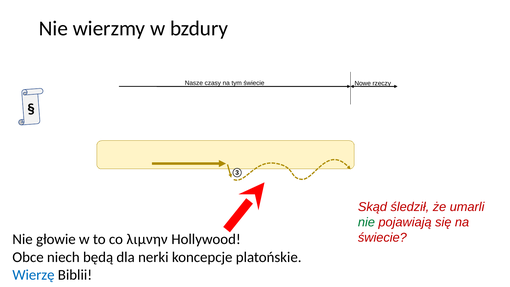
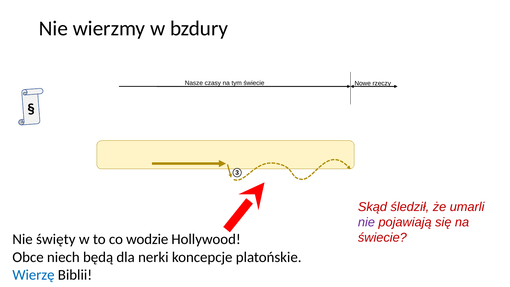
nie at (366, 222) colour: green -> purple
głowie: głowie -> święty
λιμνην: λιμνην -> wodzie
